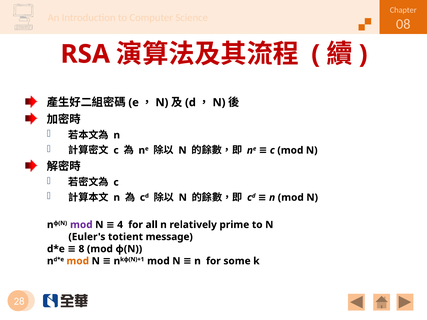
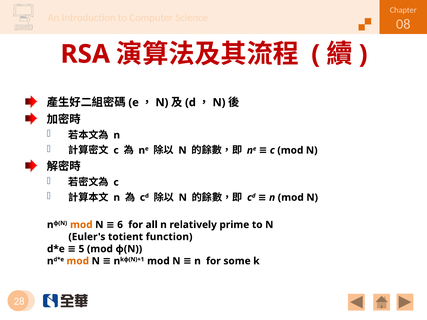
mod at (81, 225) colour: purple -> orange
4: 4 -> 6
message: message -> function
8: 8 -> 5
